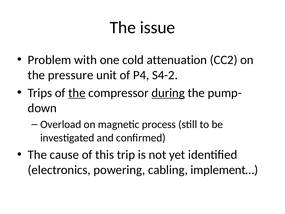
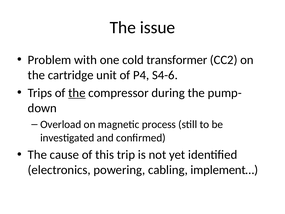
attenuation: attenuation -> transformer
pressure: pressure -> cartridge
S4-2: S4-2 -> S4-6
during underline: present -> none
